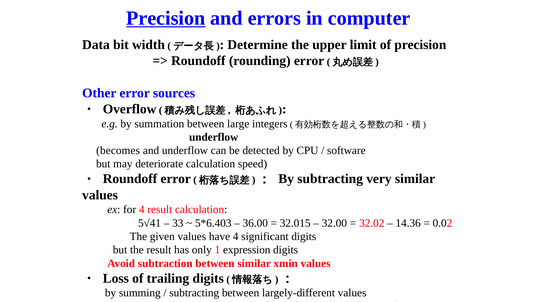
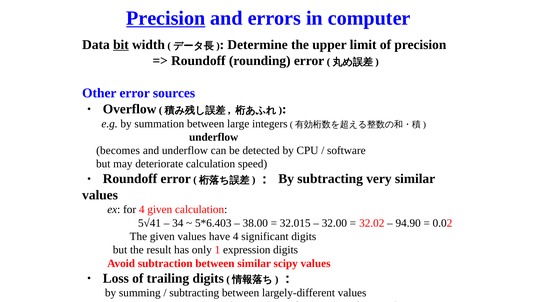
bit underline: none -> present
4 result: result -> given
33: 33 -> 34
36.00: 36.00 -> 38.00
14.36: 14.36 -> 94.90
xmin: xmin -> scipy
